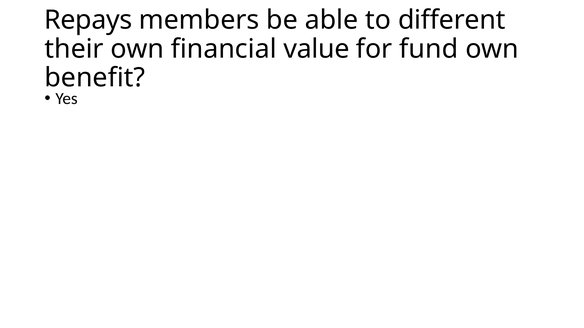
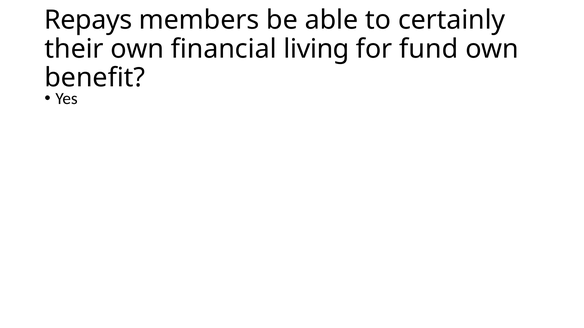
different: different -> certainly
value: value -> living
